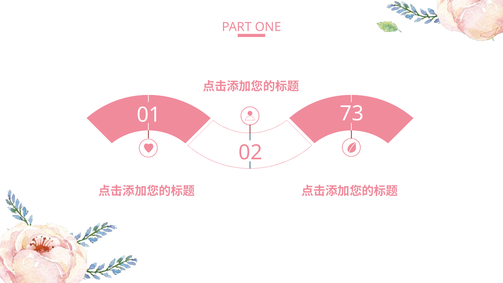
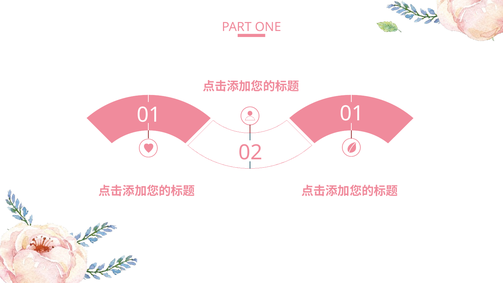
01 73: 73 -> 01
